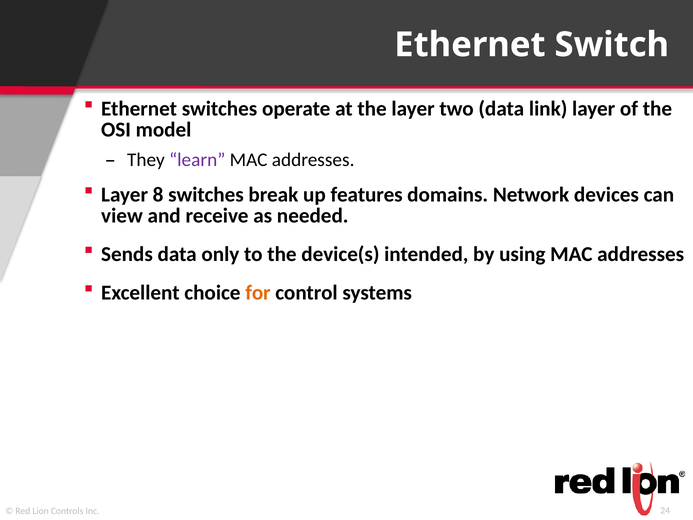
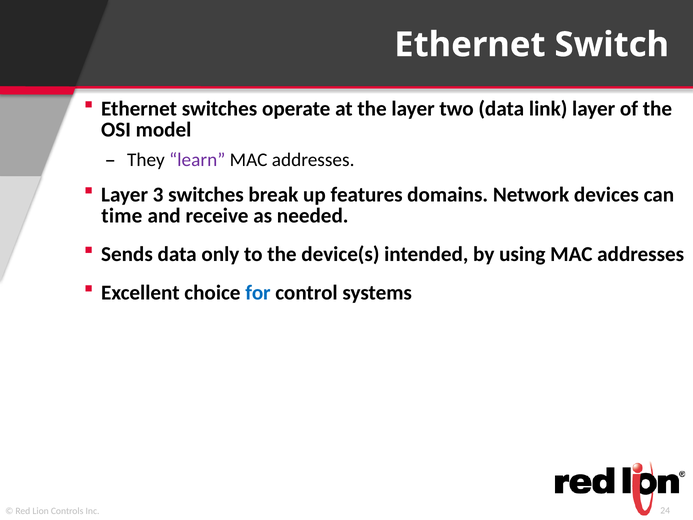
8: 8 -> 3
view: view -> time
for colour: orange -> blue
